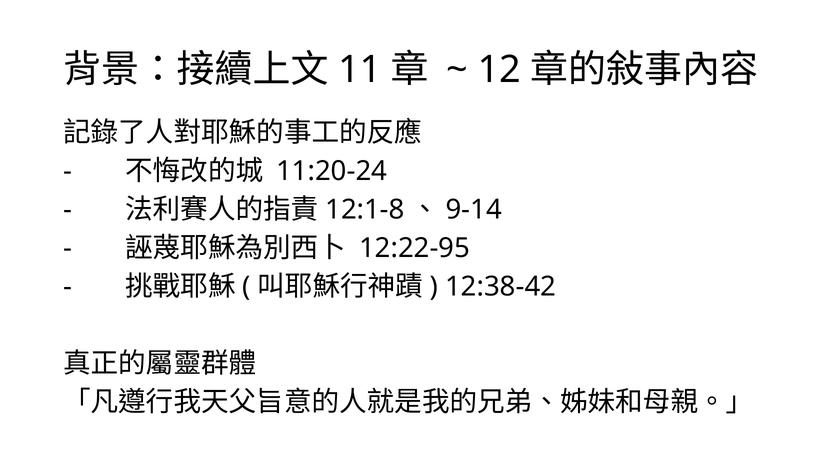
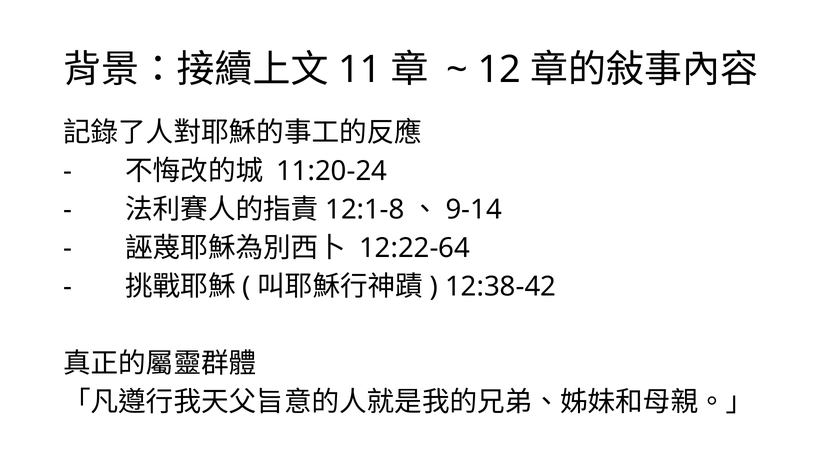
12:22-95: 12:22-95 -> 12:22-64
